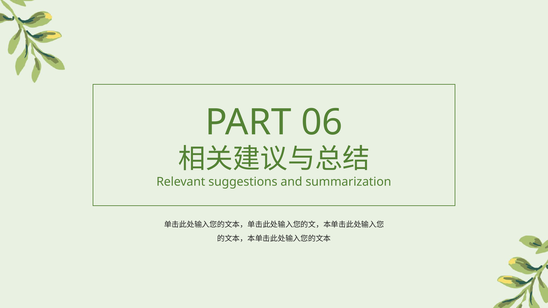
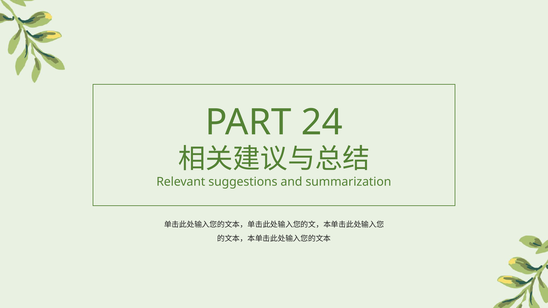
06: 06 -> 24
